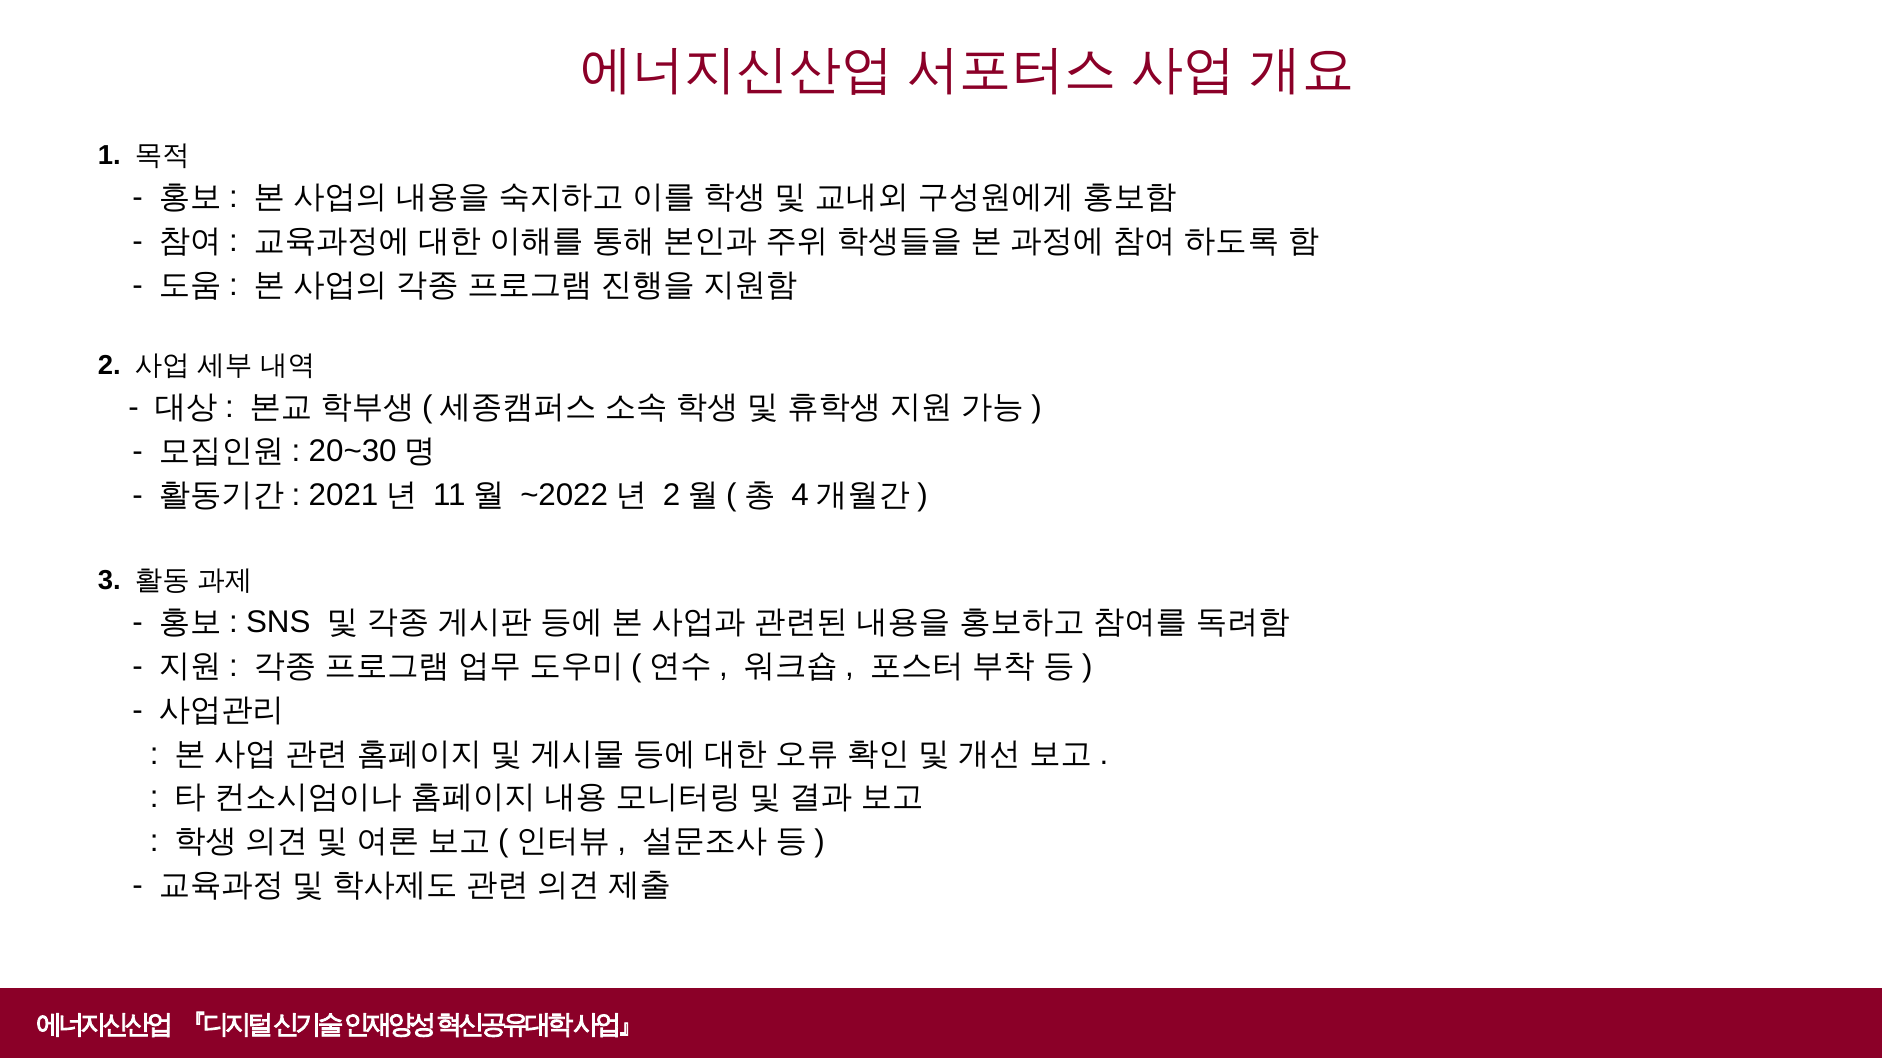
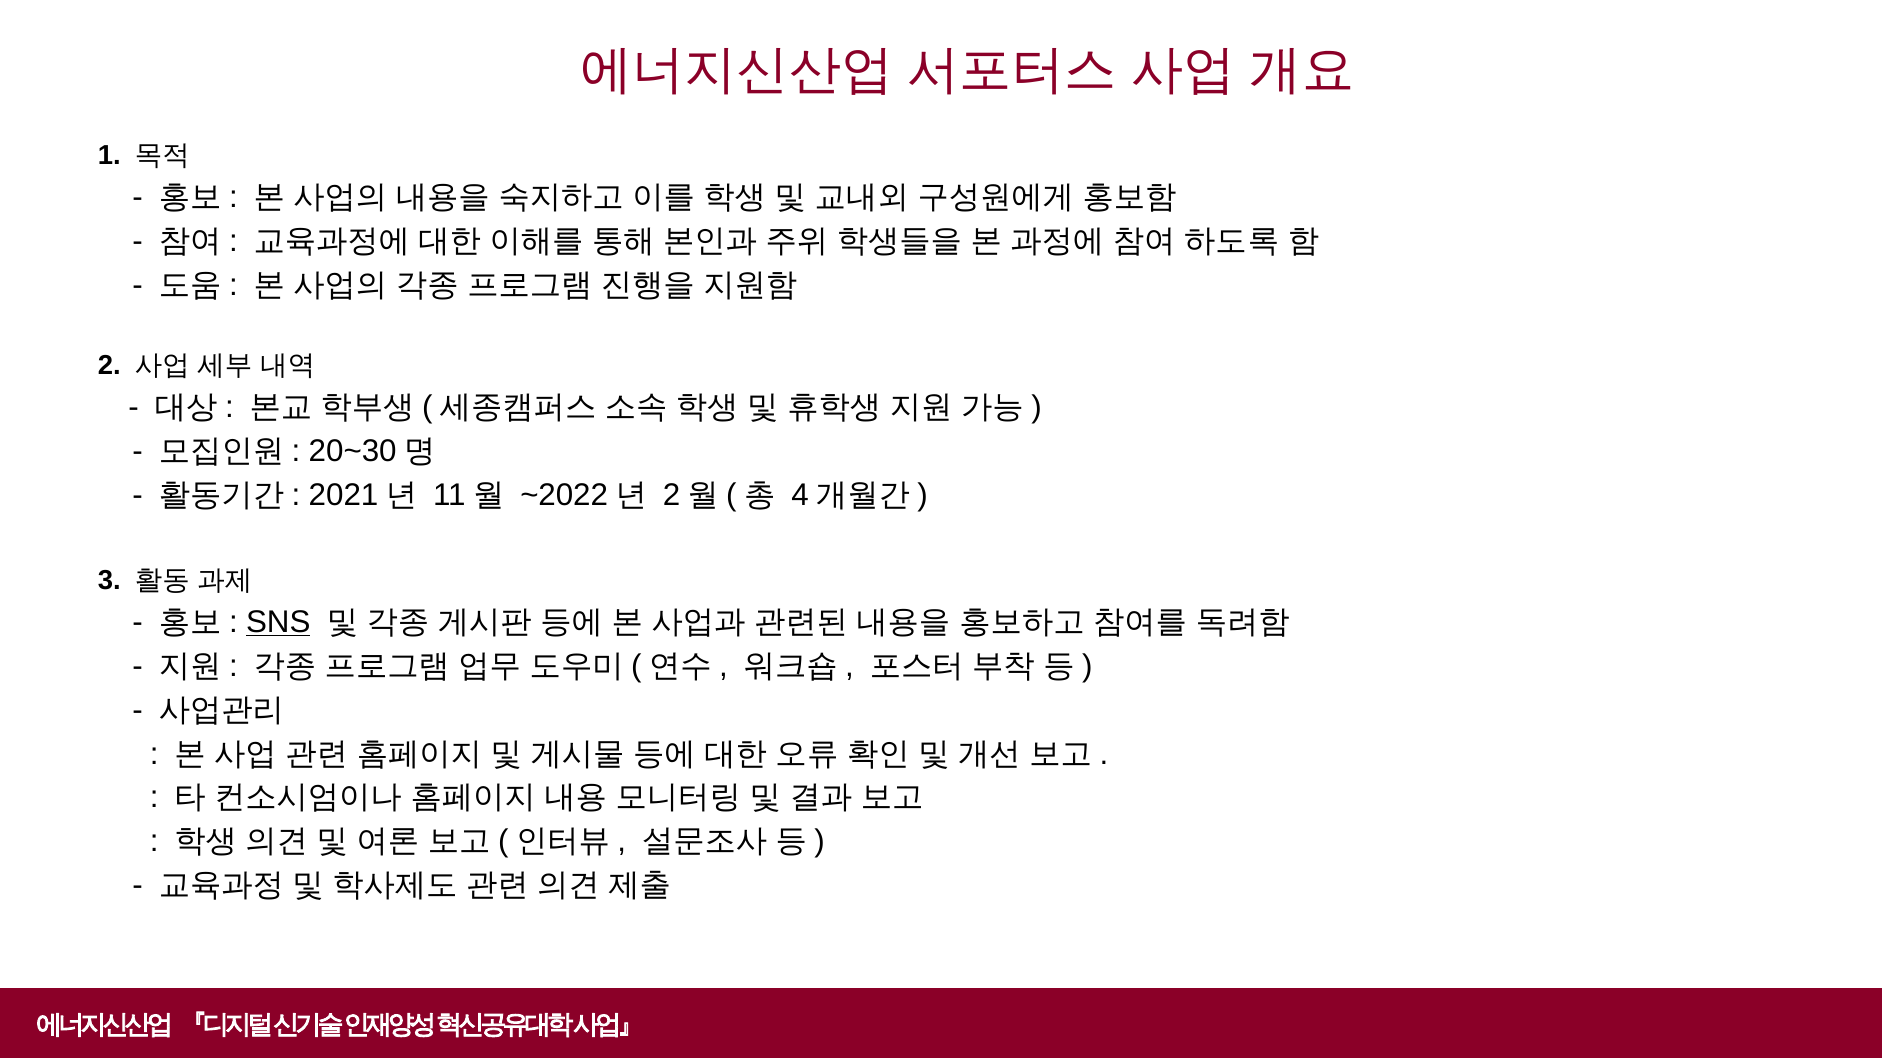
SNS underline: none -> present
